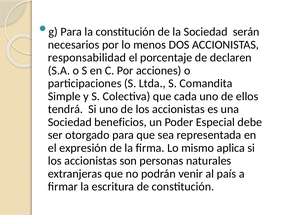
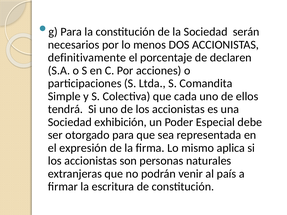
responsabilidad: responsabilidad -> definitivamente
beneficios: beneficios -> exhibición
